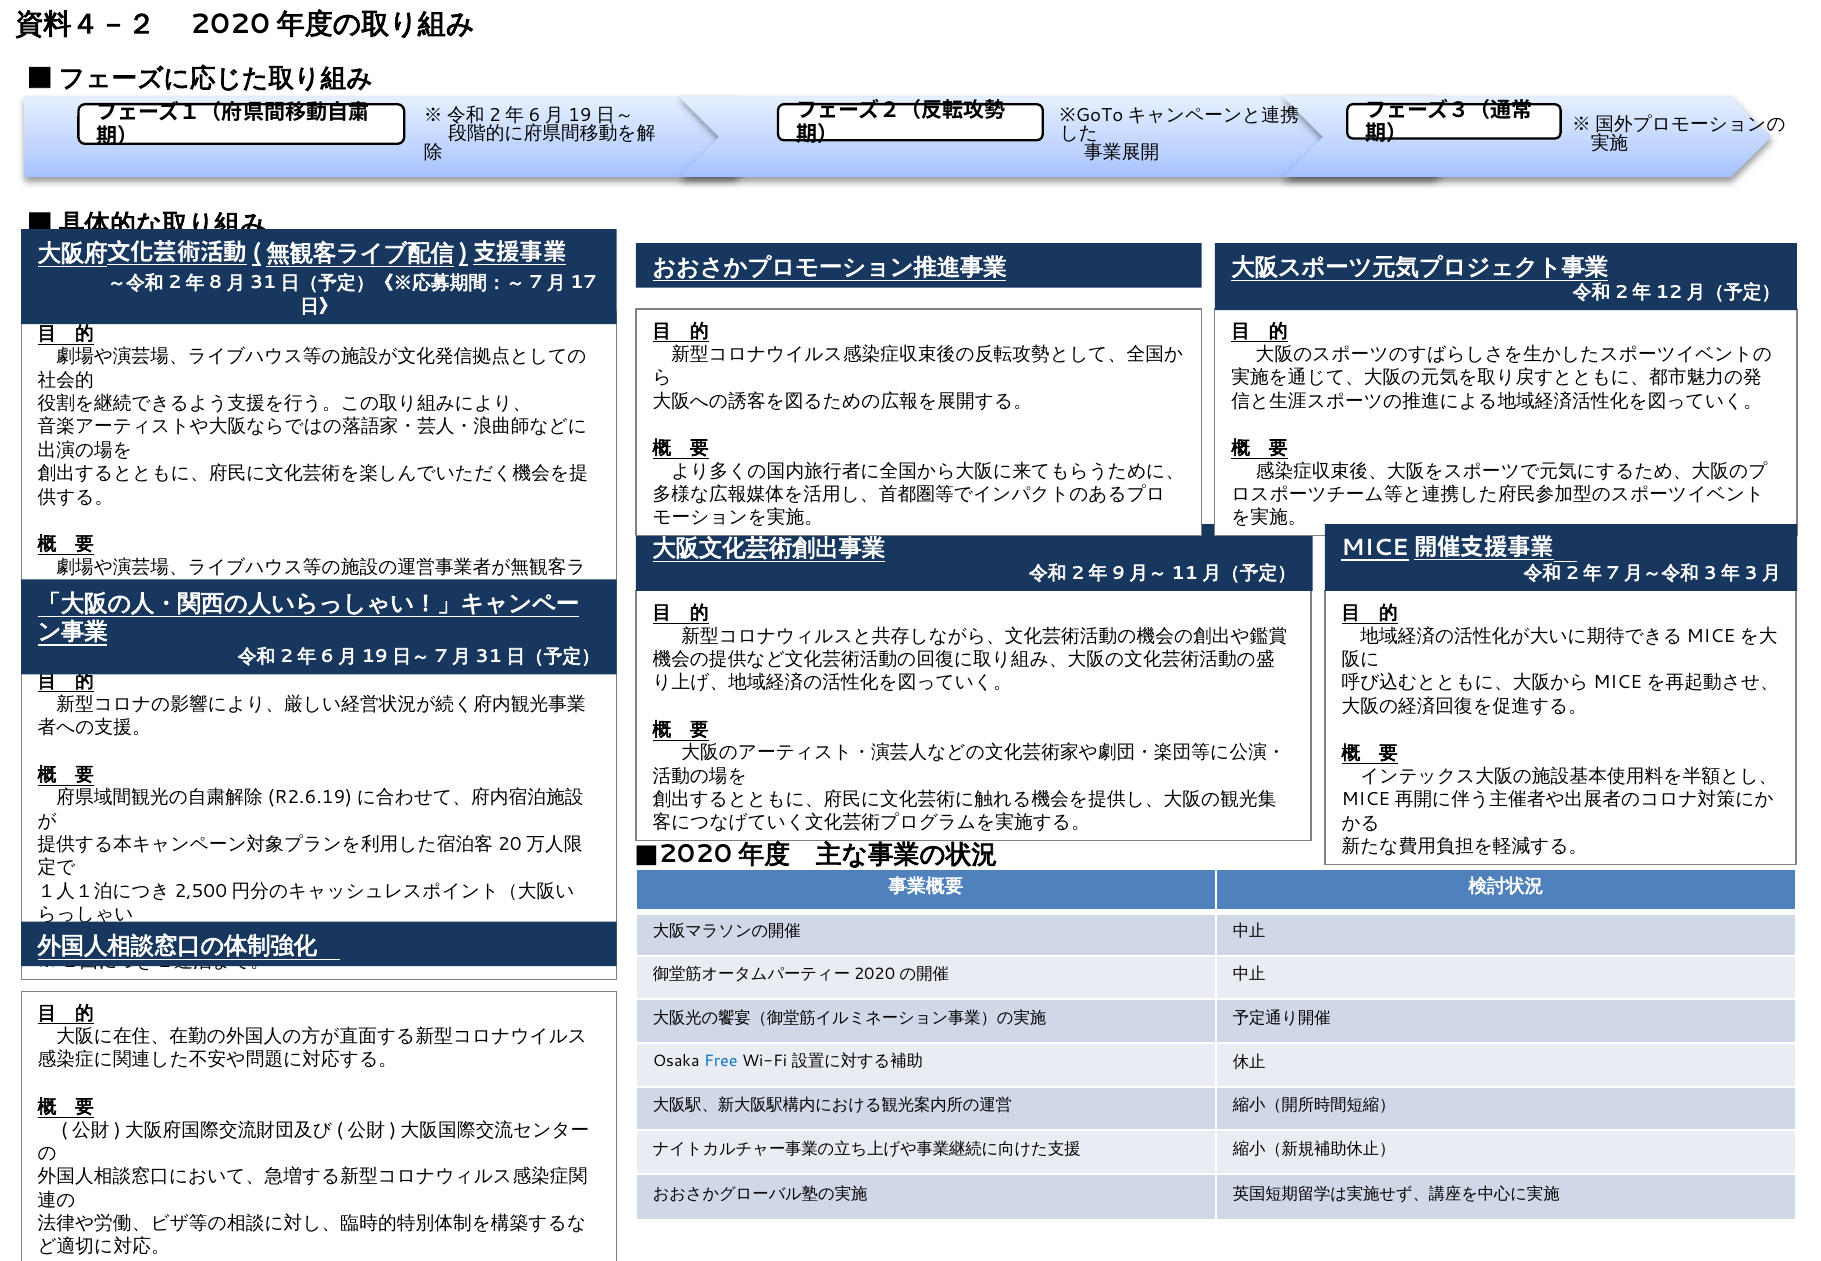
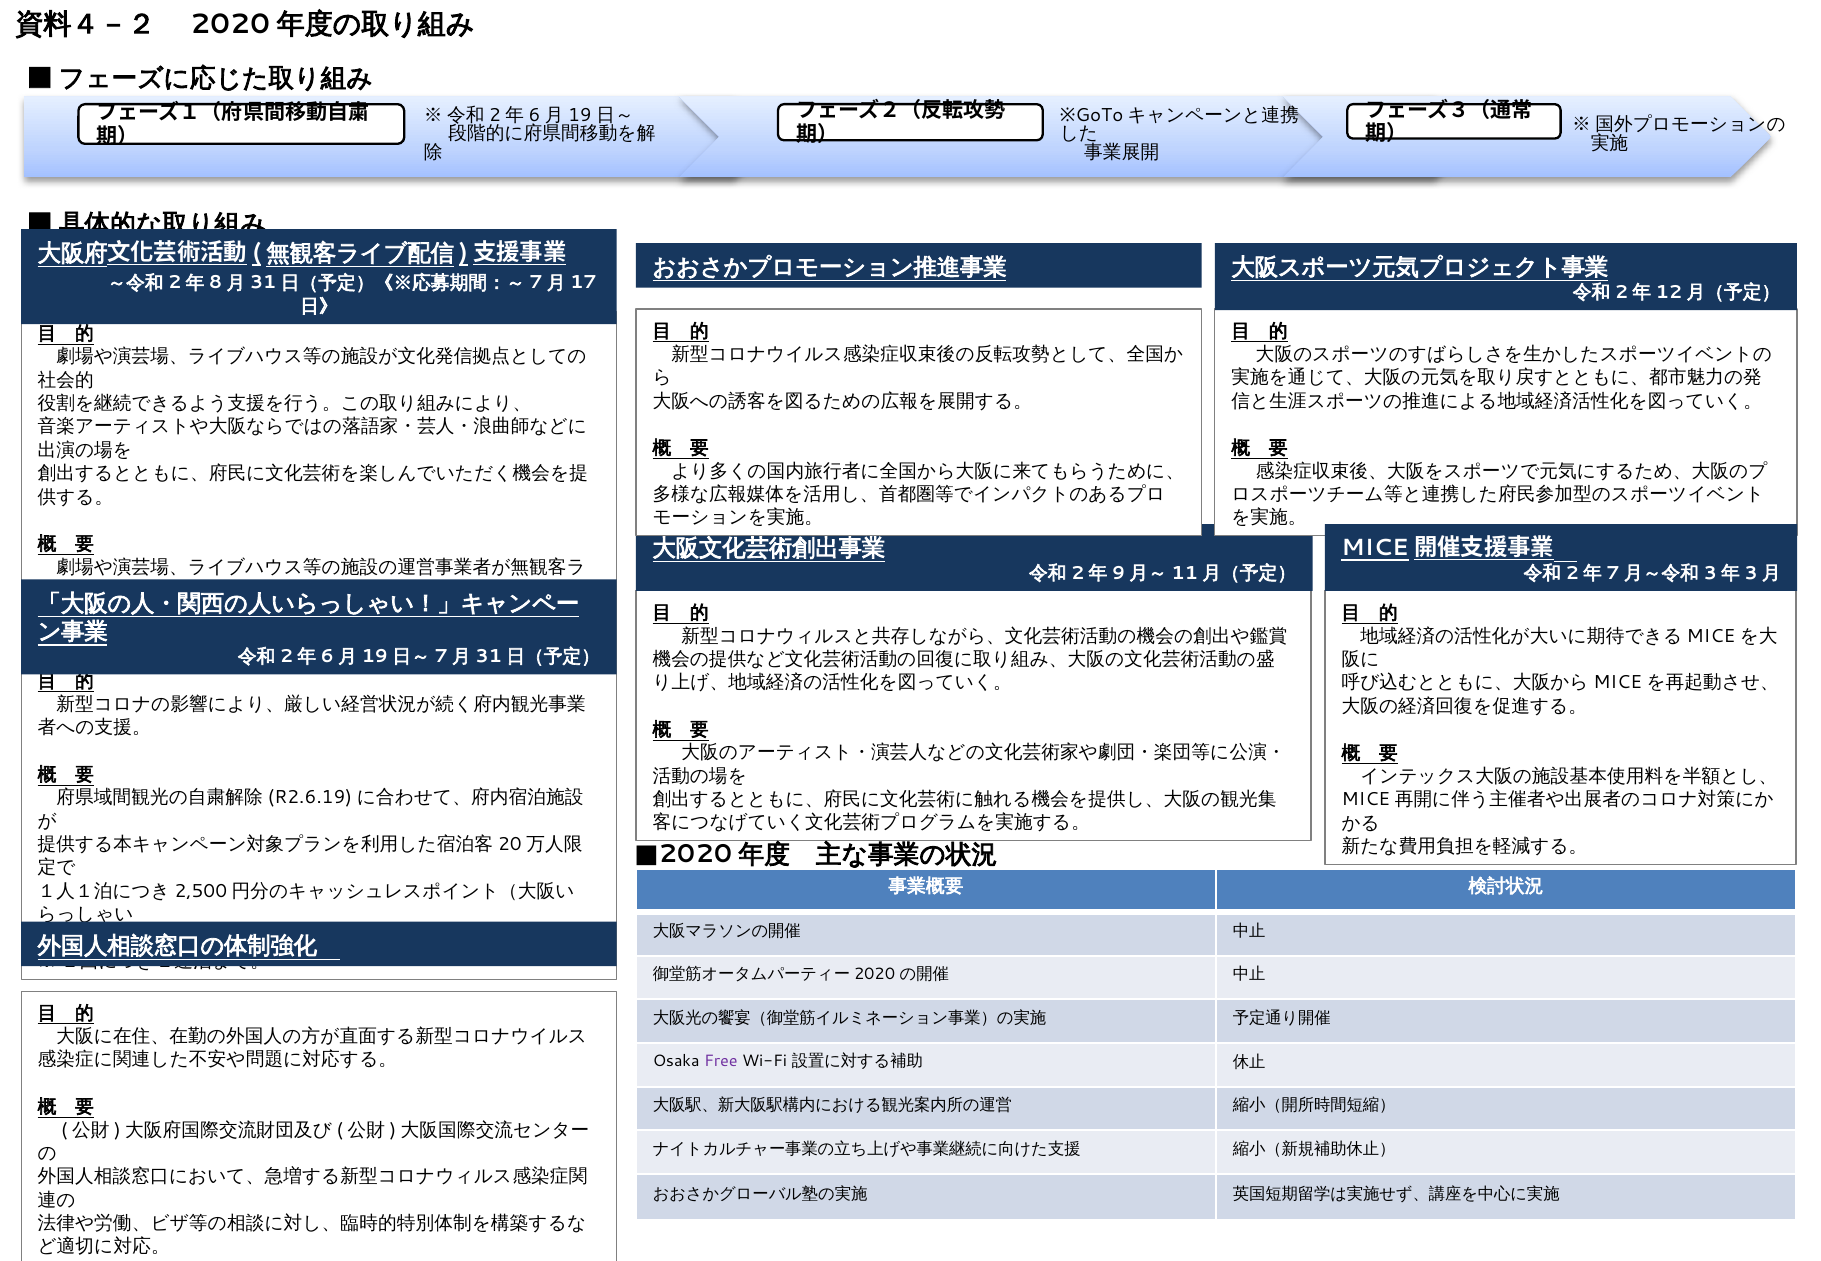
Free colour: blue -> purple
